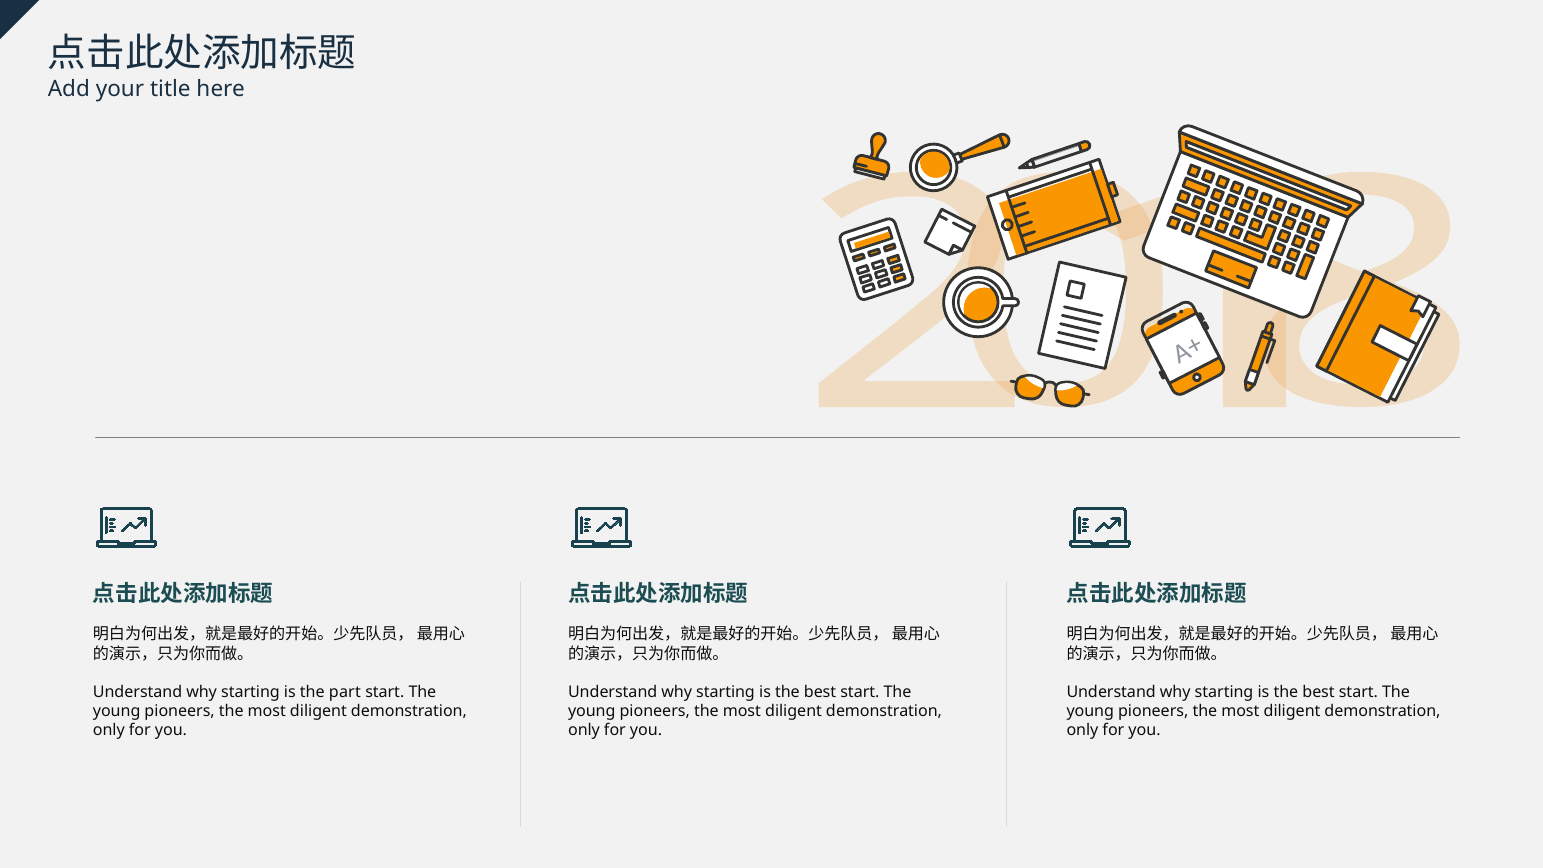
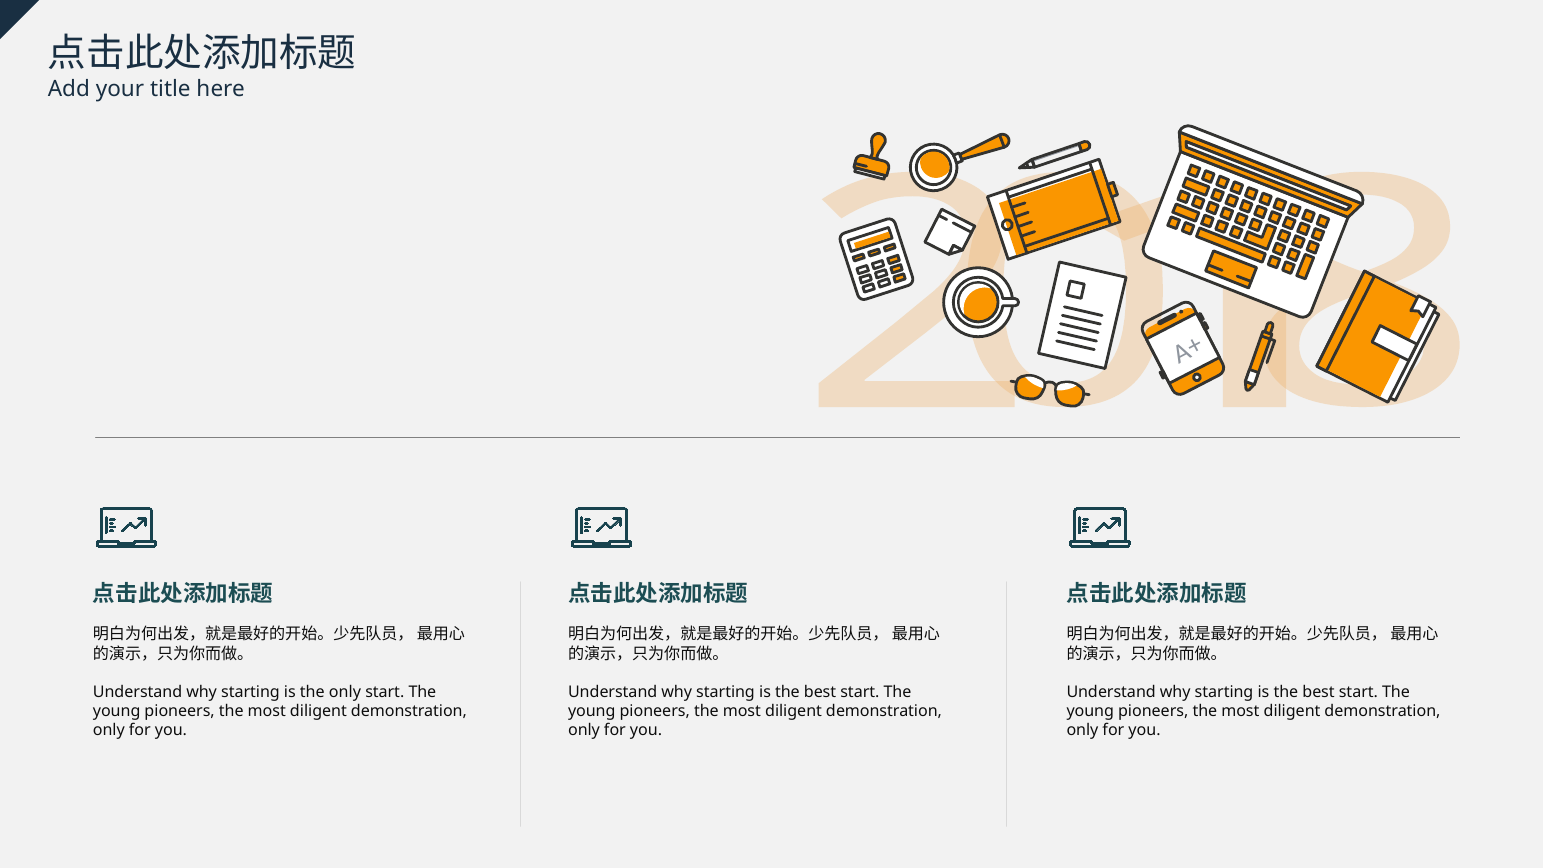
the part: part -> only
